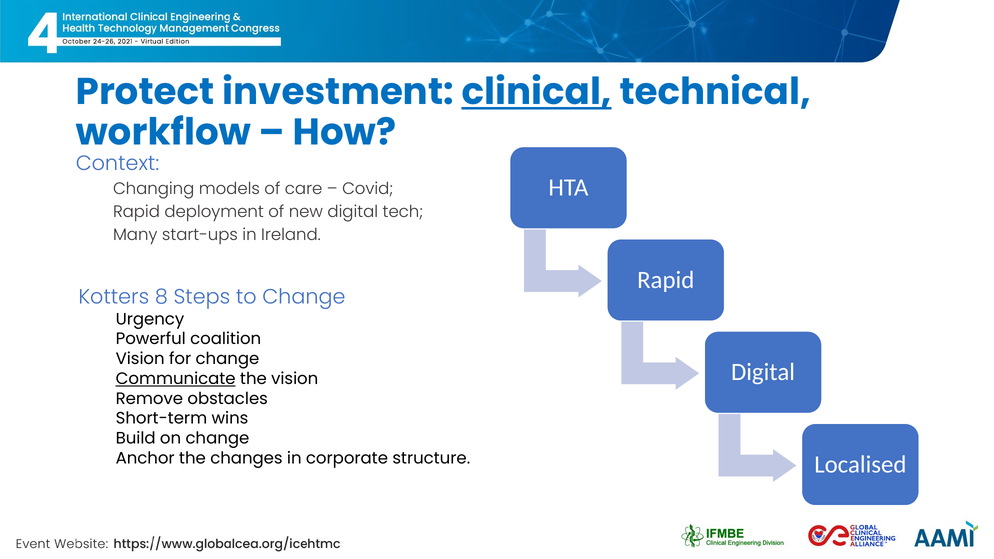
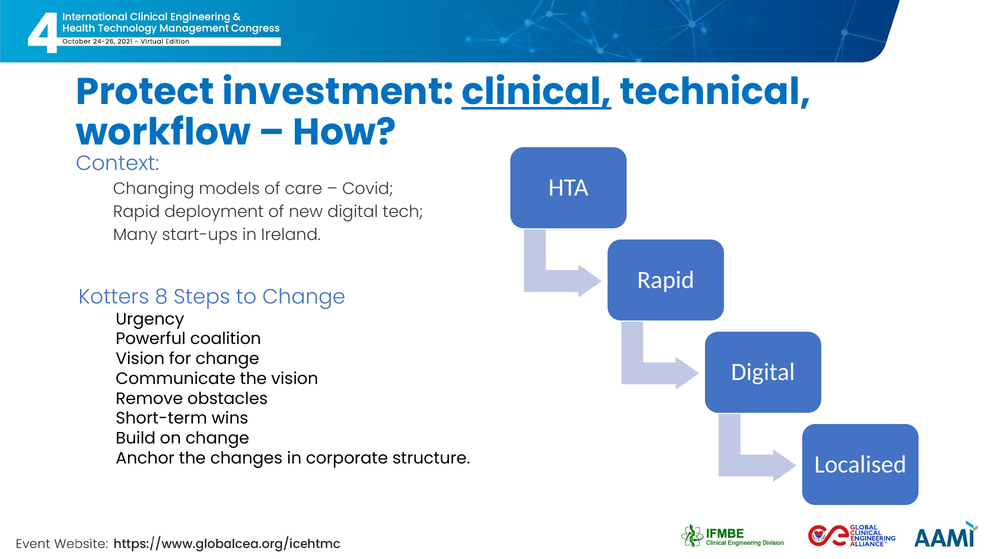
Communicate underline: present -> none
